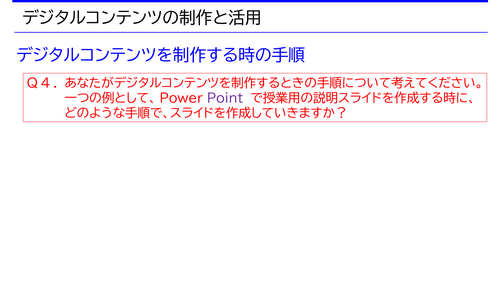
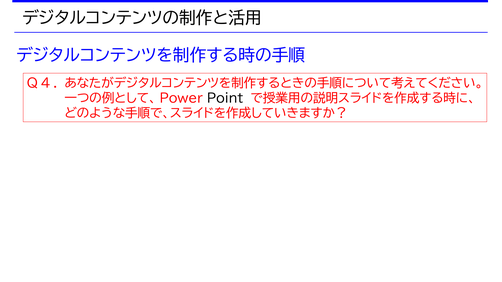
Point colour: purple -> black
